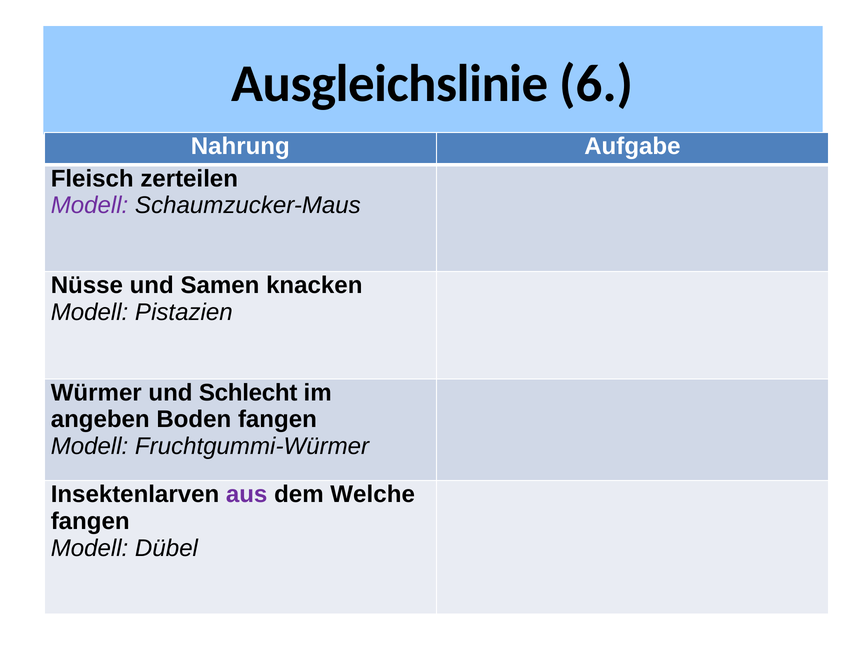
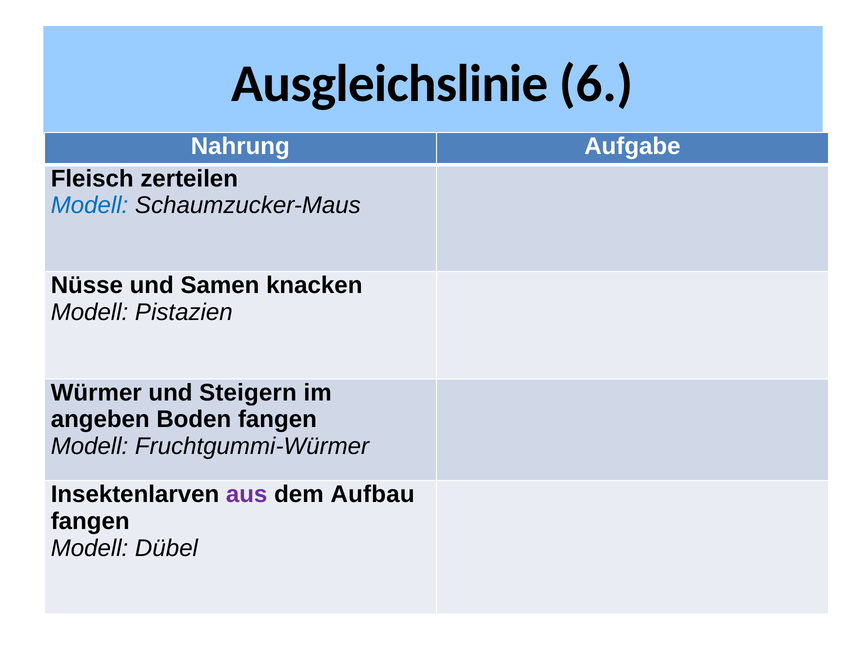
Modell at (90, 205) colour: purple -> blue
Schlecht: Schlecht -> Steigern
Welche: Welche -> Aufbau
